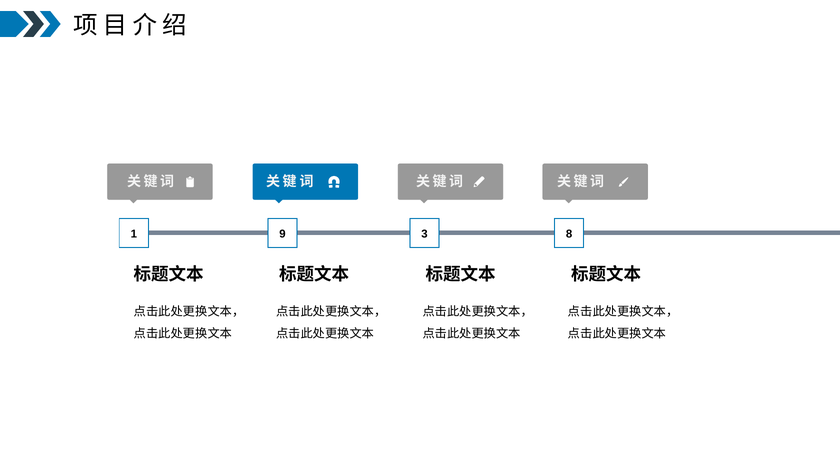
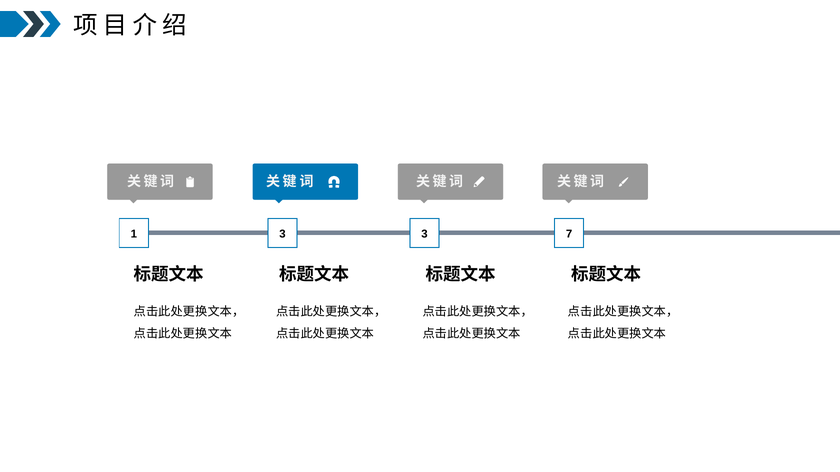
1 9: 9 -> 3
8: 8 -> 7
